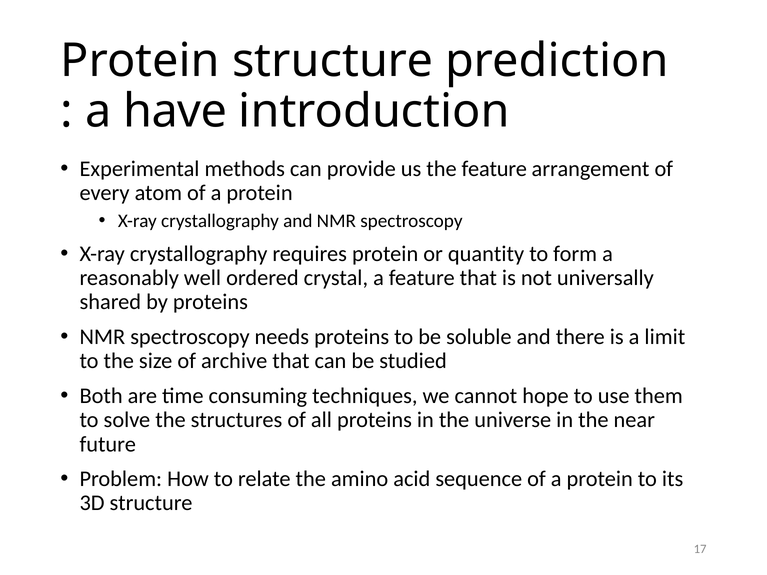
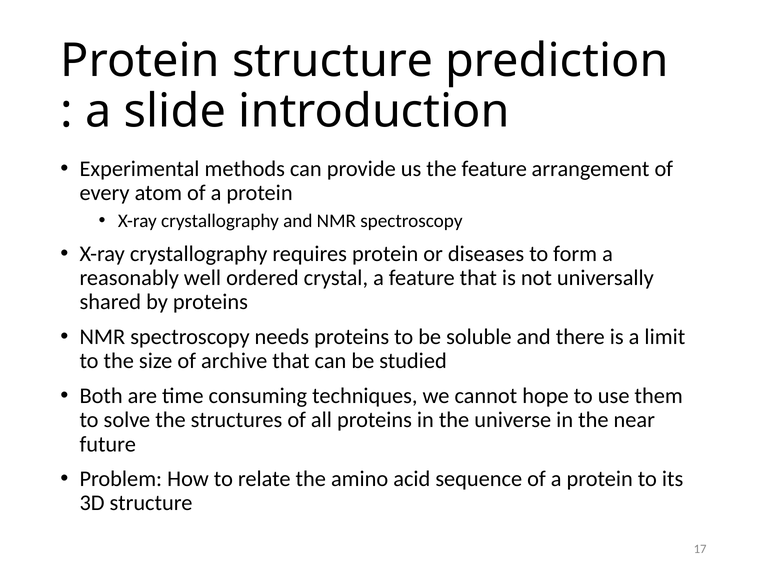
have: have -> slide
quantity: quantity -> diseases
